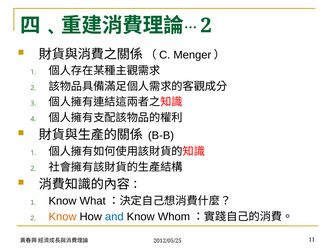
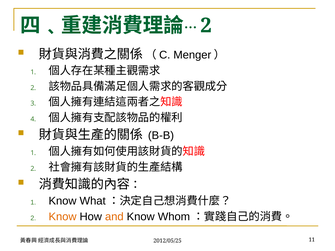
and colour: blue -> orange
